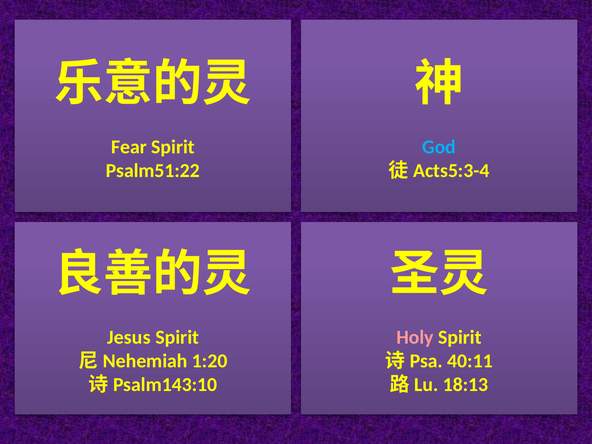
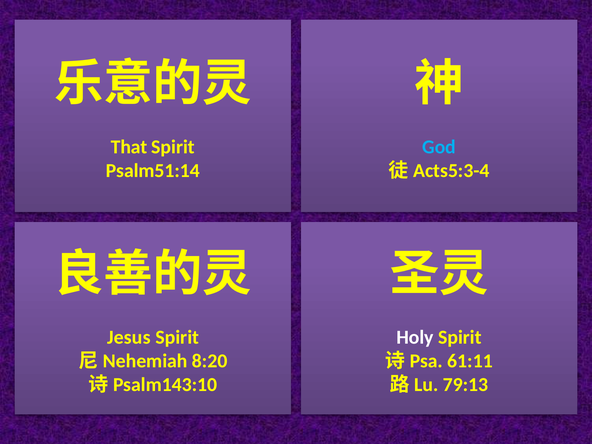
Fear: Fear -> That
Psalm51:22: Psalm51:22 -> Psalm51:14
Holy colour: pink -> white
1:20: 1:20 -> 8:20
40:11: 40:11 -> 61:11
18:13: 18:13 -> 79:13
